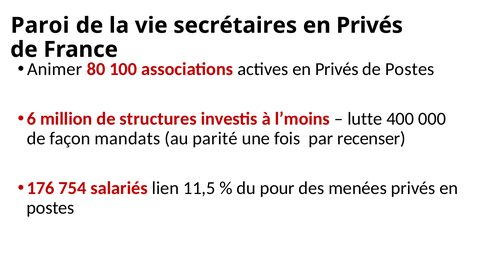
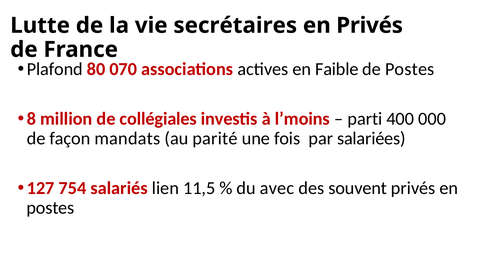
Paroi: Paroi -> Lutte
Animer: Animer -> Plafond
100: 100 -> 070
actives en Privés: Privés -> Faible
6: 6 -> 8
structures: structures -> collégiales
lutte: lutte -> parti
recenser: recenser -> salariées
176: 176 -> 127
pour: pour -> avec
menées: menées -> souvent
